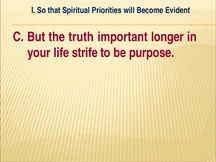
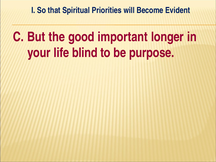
truth: truth -> good
strife: strife -> blind
